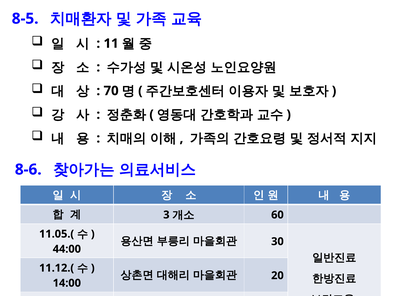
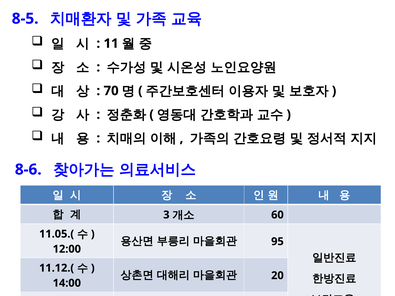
30: 30 -> 95
44:00: 44:00 -> 12:00
